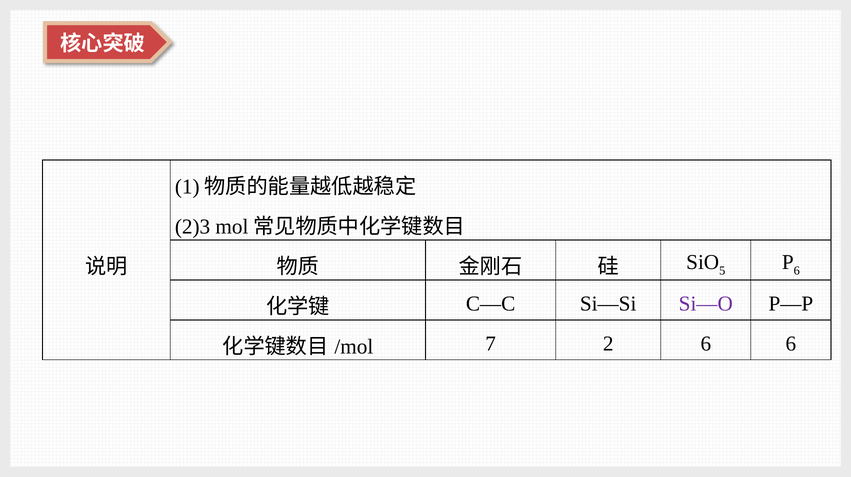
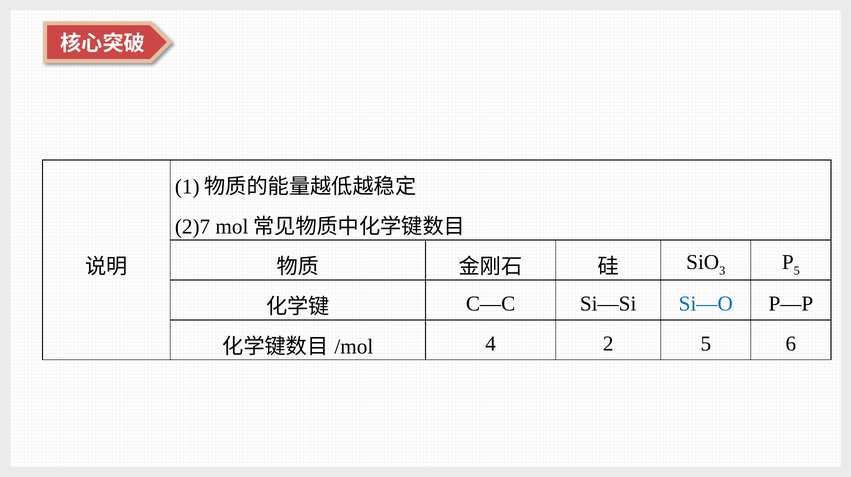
2)3: 2)3 -> 2)7
5: 5 -> 3
6 at (797, 271): 6 -> 5
Si—O colour: purple -> blue
7: 7 -> 4
2 6: 6 -> 5
